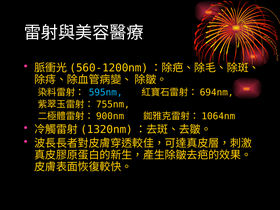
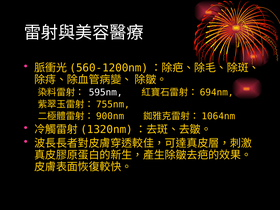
595nm colour: light blue -> white
